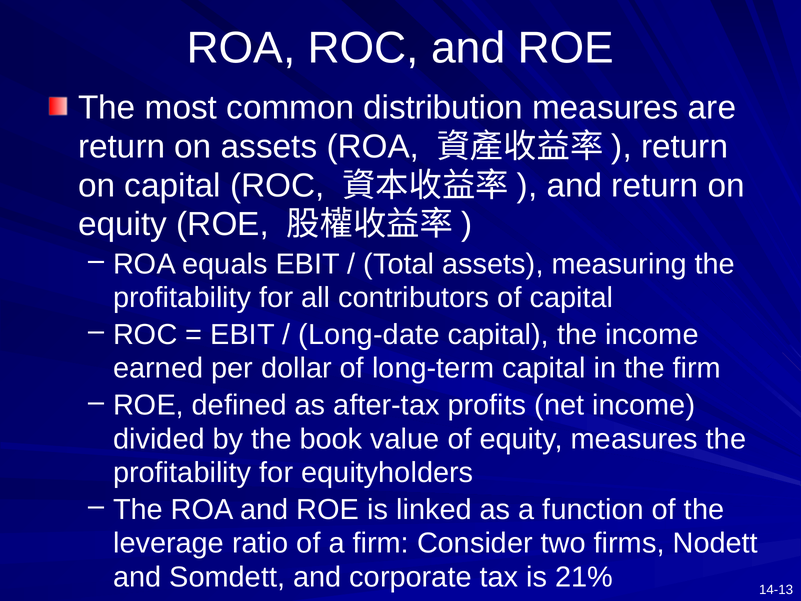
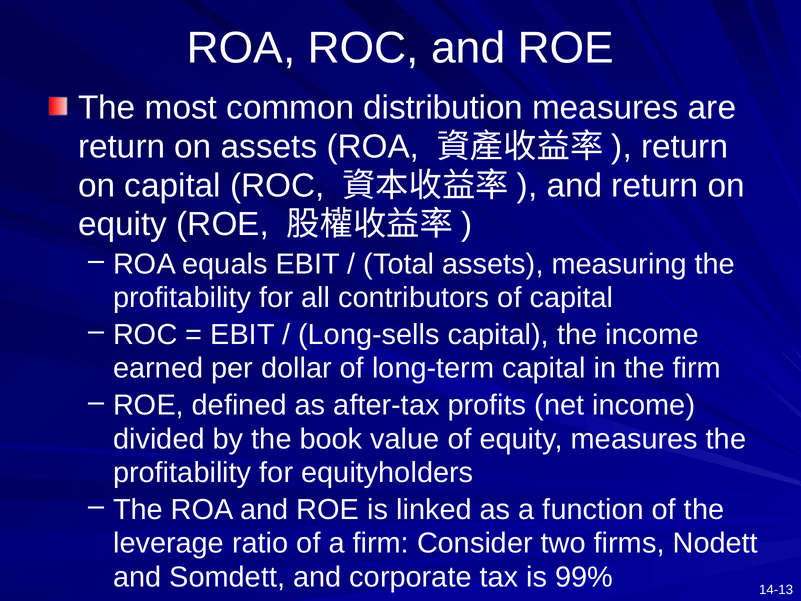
Long-date: Long-date -> Long-sells
21%: 21% -> 99%
